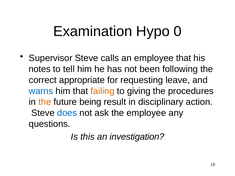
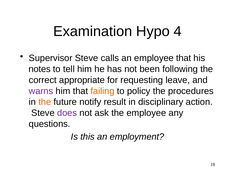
0: 0 -> 4
warns colour: blue -> purple
giving: giving -> policy
being: being -> notify
does colour: blue -> purple
investigation: investigation -> employment
